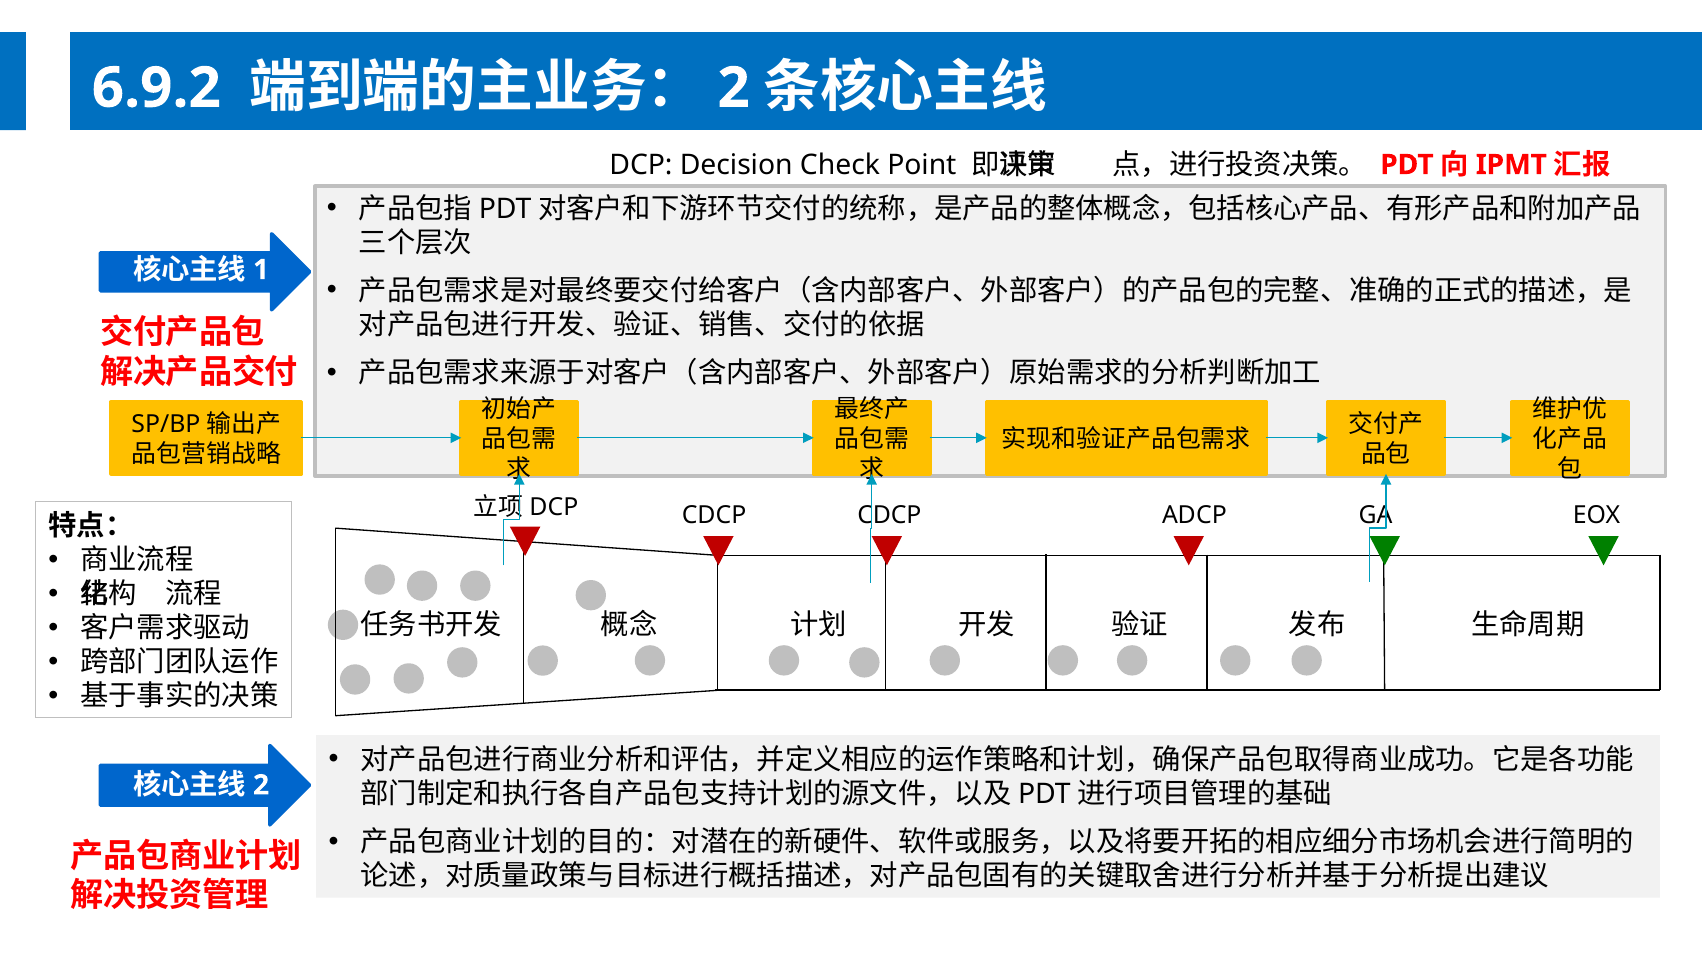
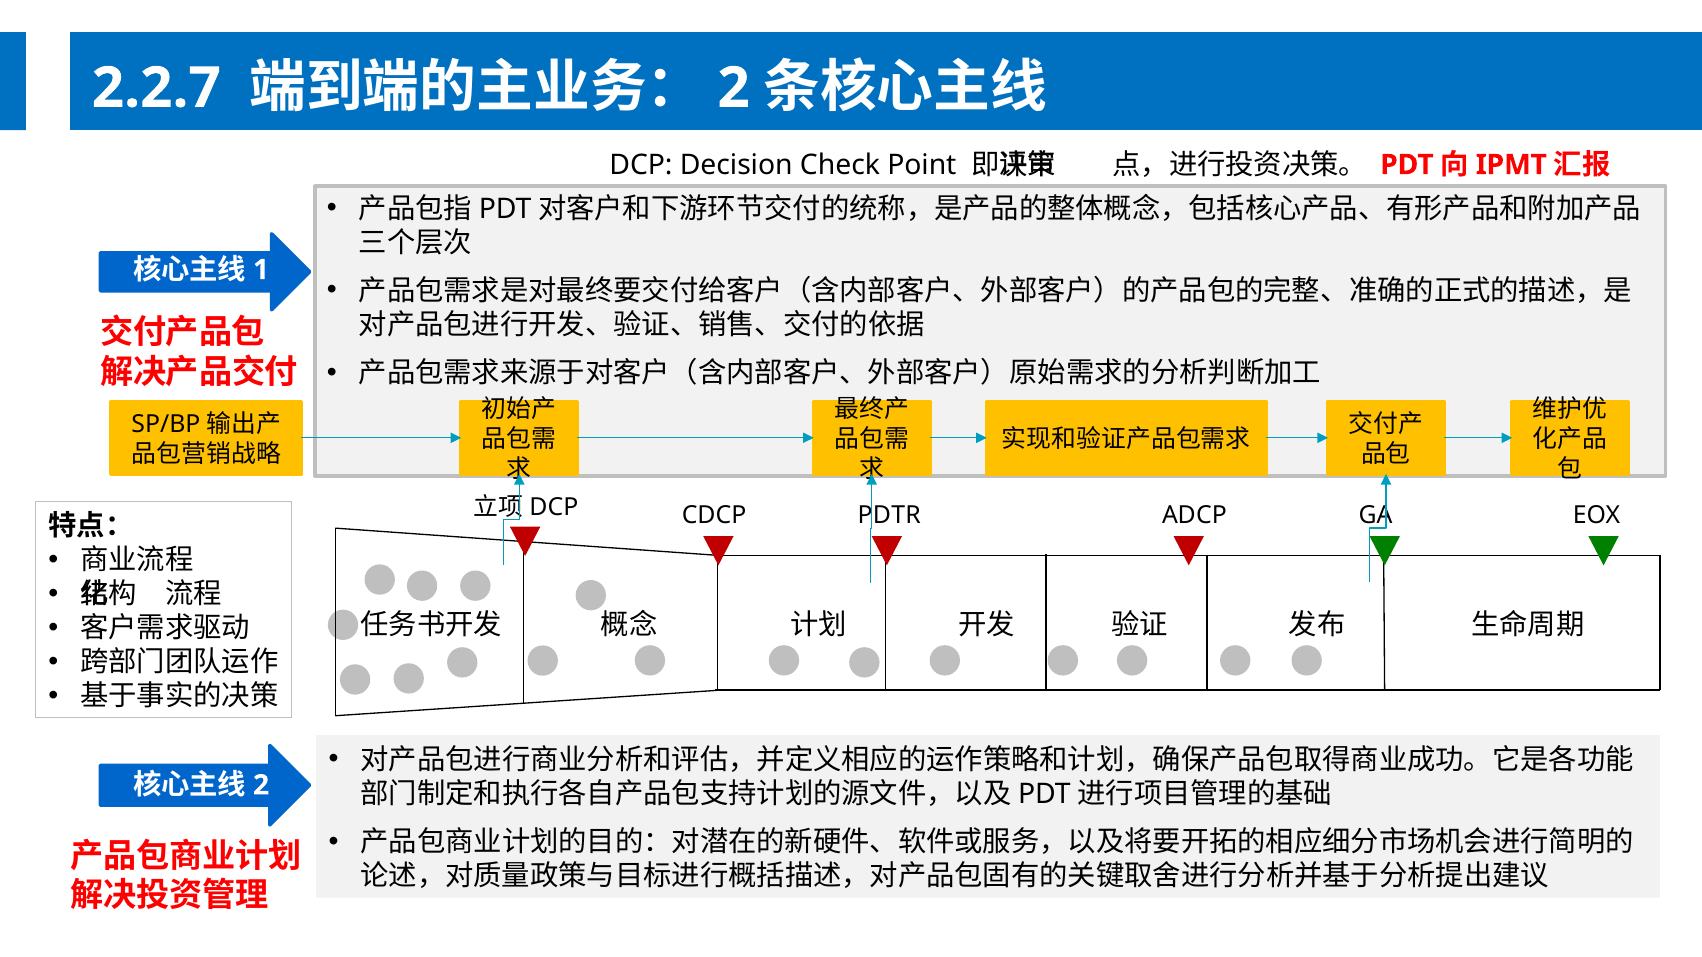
6.9.2: 6.9.2 -> 2.2.7
CDCP CDCP: CDCP -> PDTR
